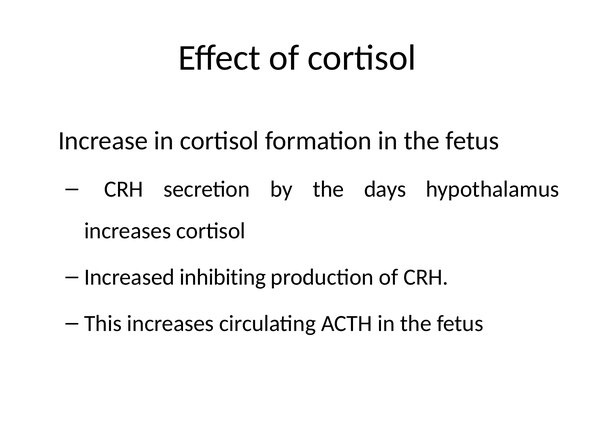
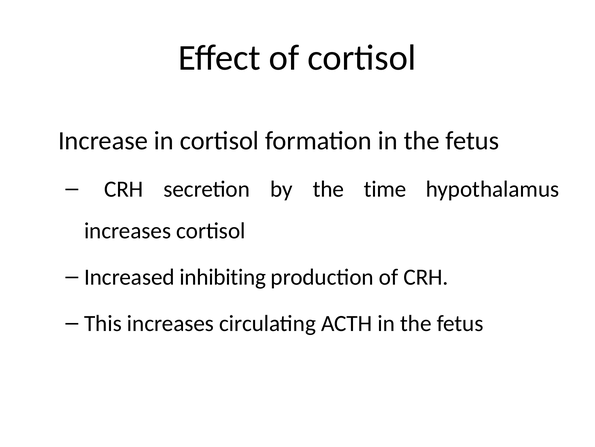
days: days -> time
